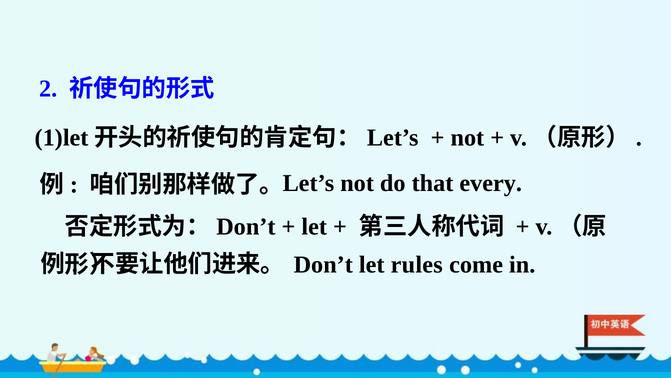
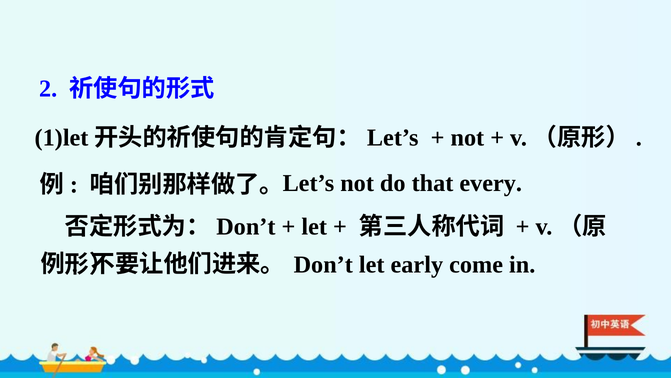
rules: rules -> early
